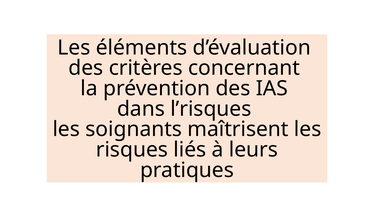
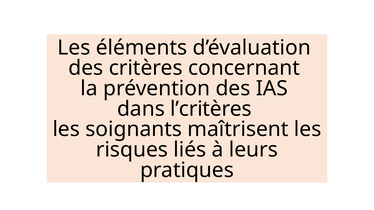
l’risques: l’risques -> l’critères
